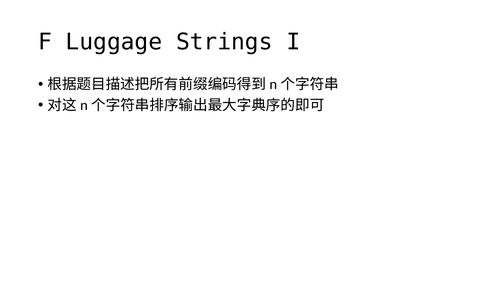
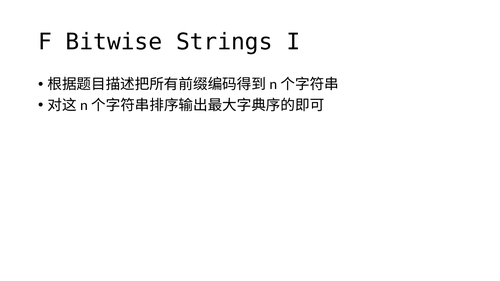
Luggage: Luggage -> Bitwise
